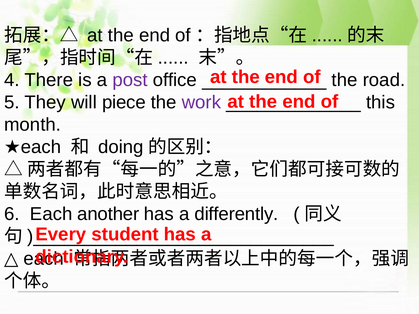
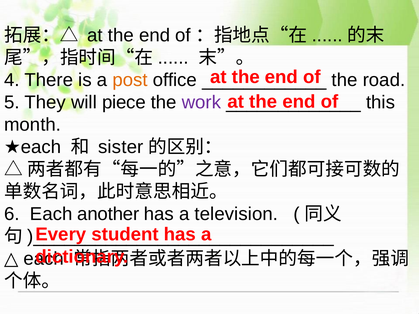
post colour: purple -> orange
doing: doing -> sister
differently: differently -> television
